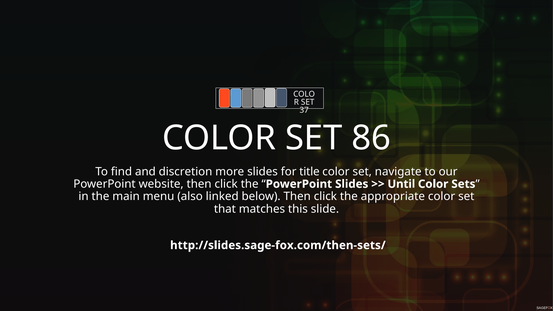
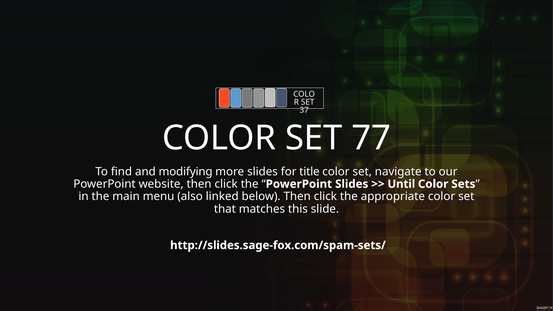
86: 86 -> 77
discretion: discretion -> modifying
http://slides.sage-fox.com/then-sets/: http://slides.sage-fox.com/then-sets/ -> http://slides.sage-fox.com/spam-sets/
